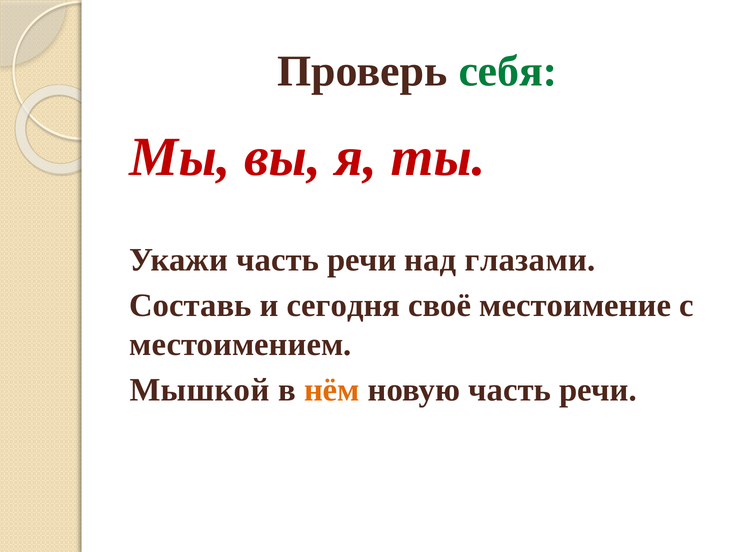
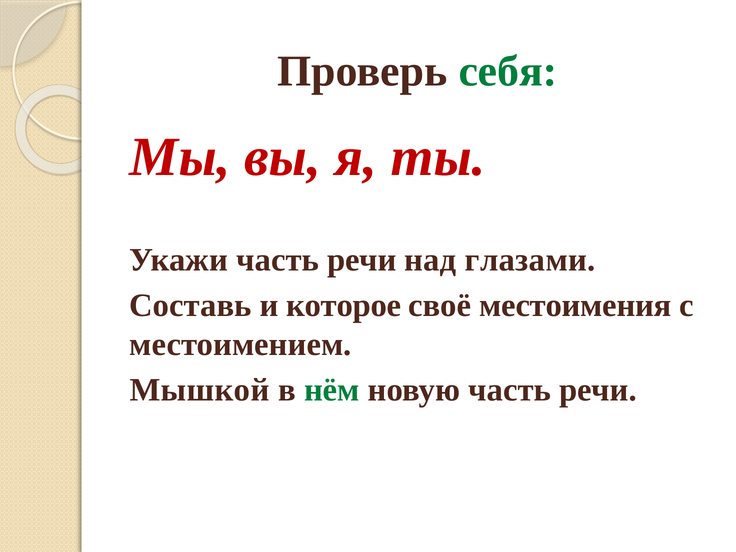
сегодня: сегодня -> которое
местоимение: местоимение -> местоимения
нём colour: orange -> green
